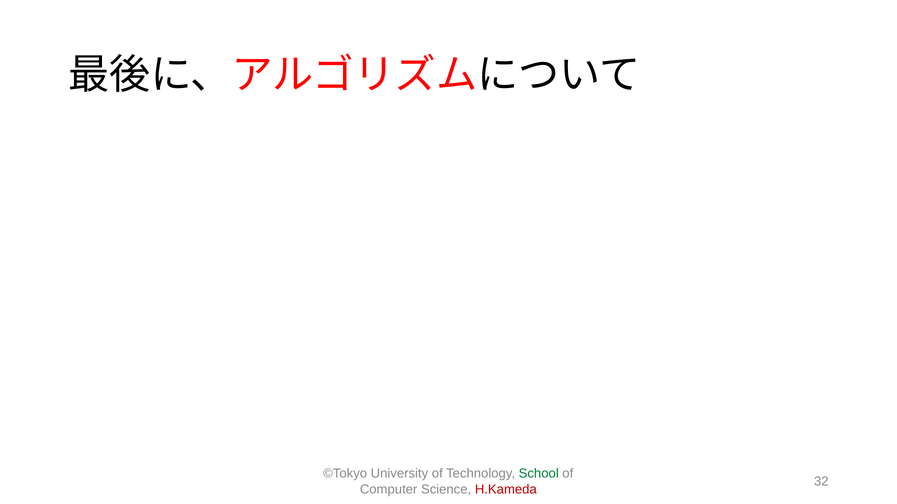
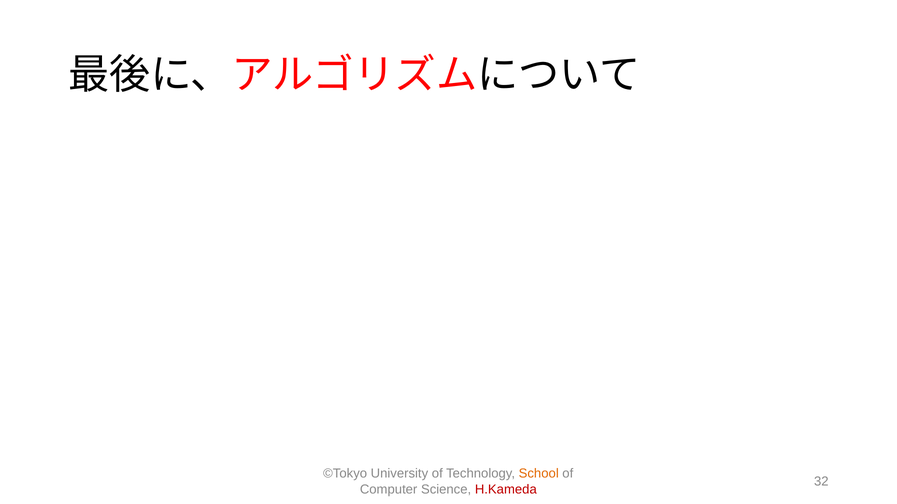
School colour: green -> orange
